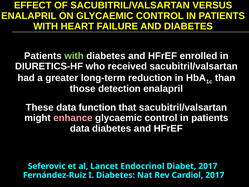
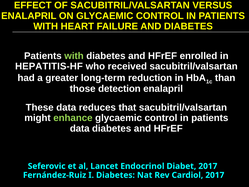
DIURETICS-HF: DIURETICS-HF -> HEPATITIS-HF
function: function -> reduces
enhance colour: pink -> light green
